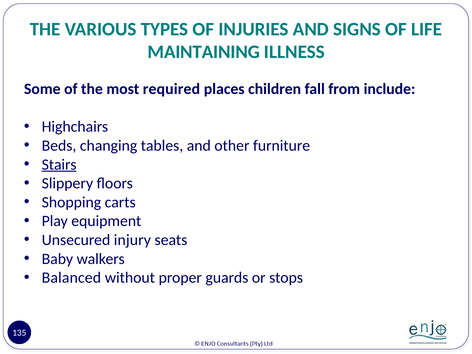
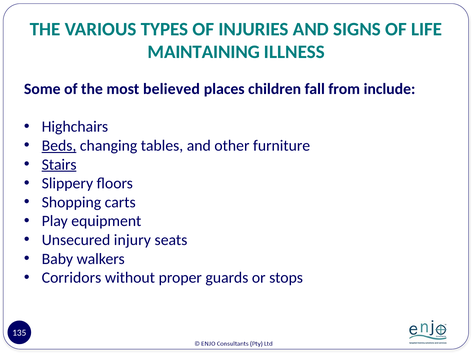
required: required -> believed
Beds underline: none -> present
Balanced: Balanced -> Corridors
